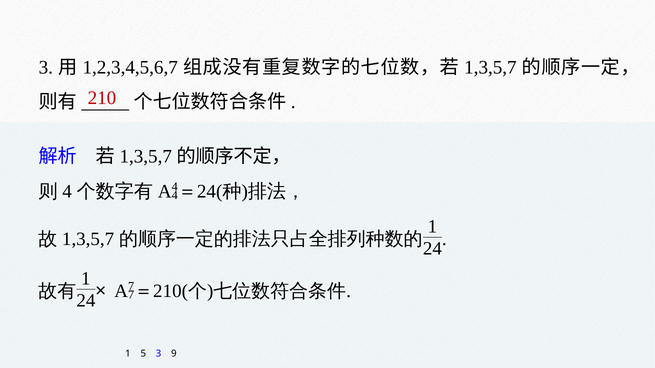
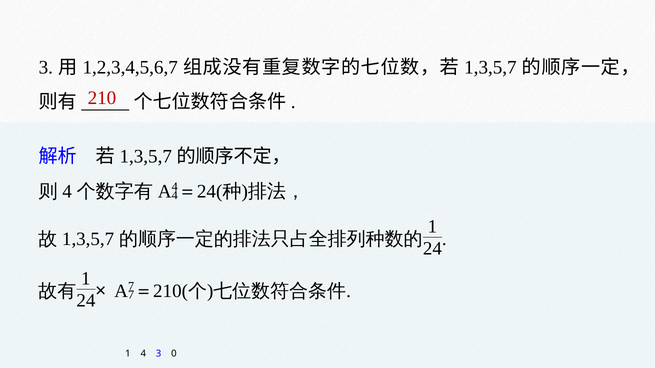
1 5: 5 -> 4
9: 9 -> 0
